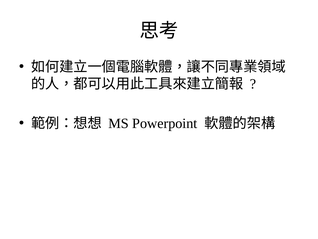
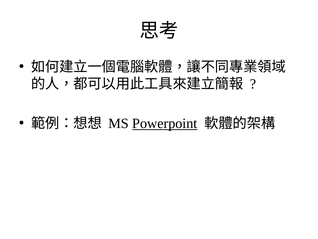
Powerpoint underline: none -> present
